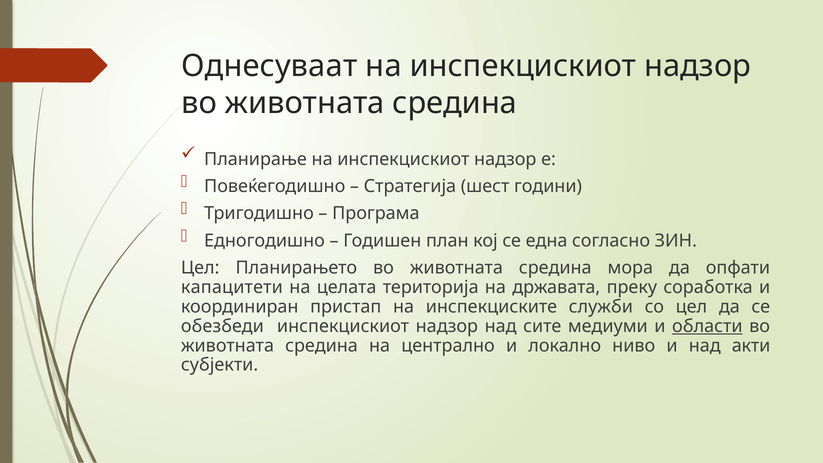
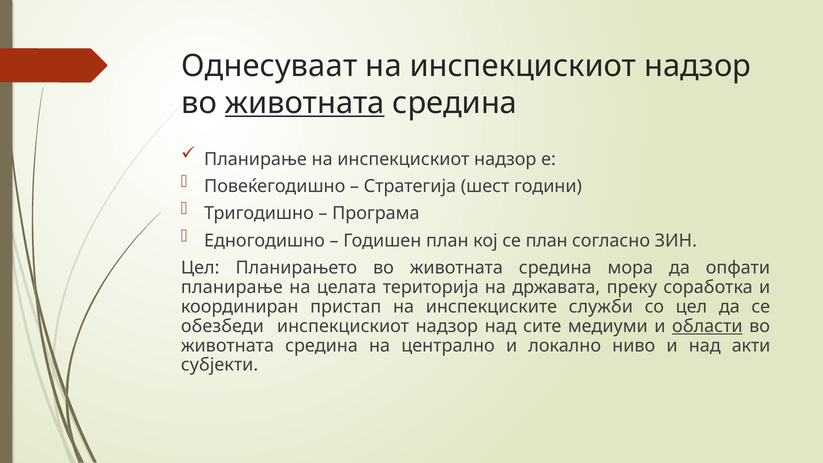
животната at (305, 103) underline: none -> present
се една: една -> план
капацитети at (232, 287): капацитети -> планирање
